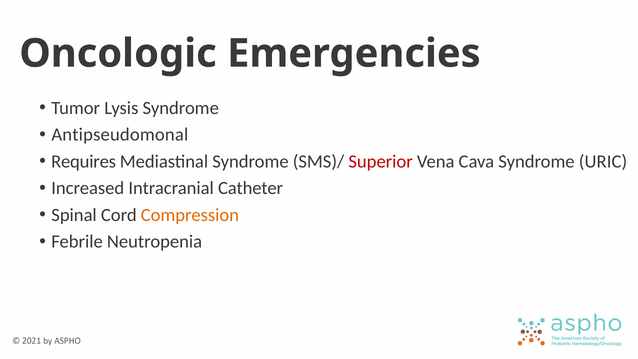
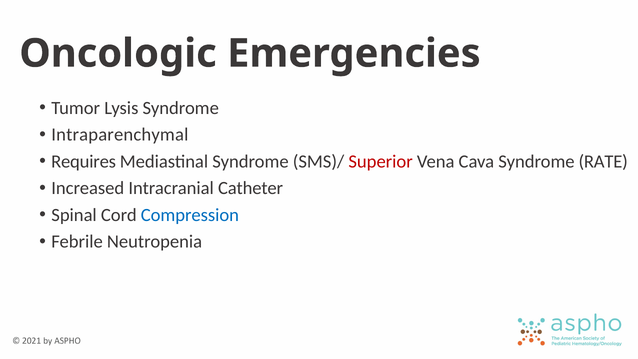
Antipseudomonal: Antipseudomonal -> Intraparenchymal
URIC: URIC -> RATE
Compression colour: orange -> blue
